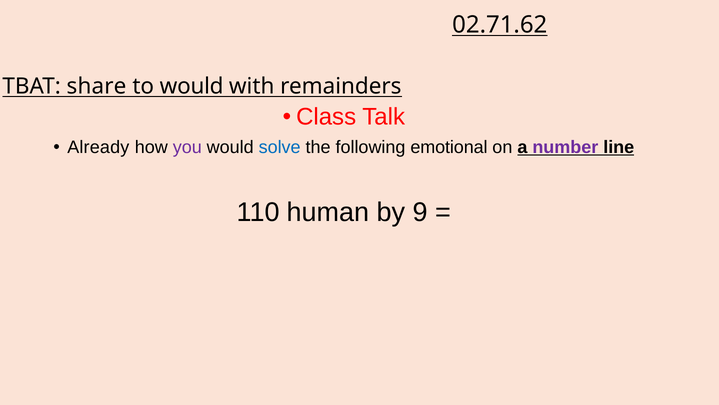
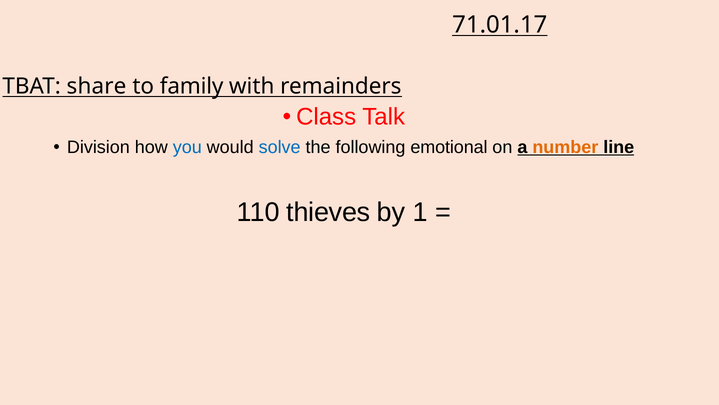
02.71.62: 02.71.62 -> 71.01.17
to would: would -> family
Already: Already -> Division
you colour: purple -> blue
number colour: purple -> orange
human: human -> thieves
9: 9 -> 1
